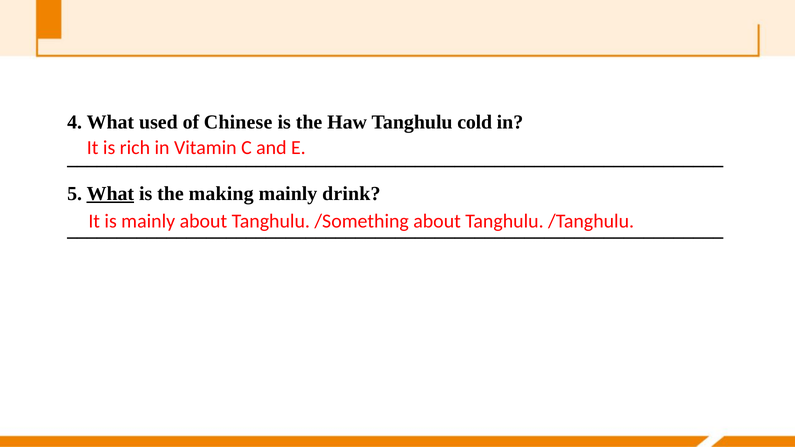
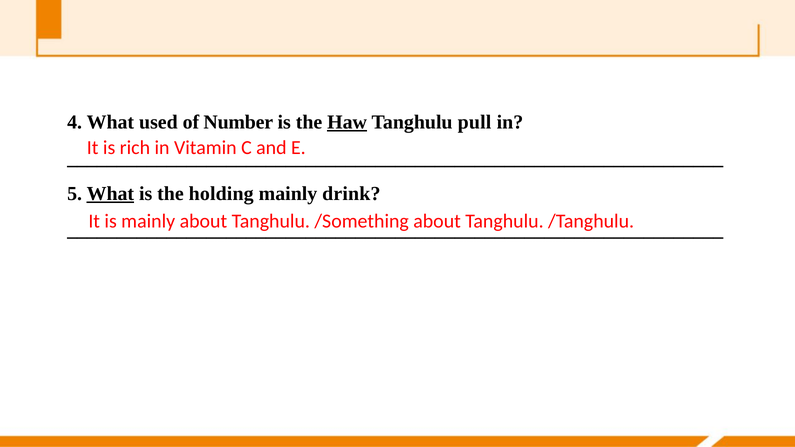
Chinese: Chinese -> Number
Haw underline: none -> present
cold: cold -> pull
making: making -> holding
